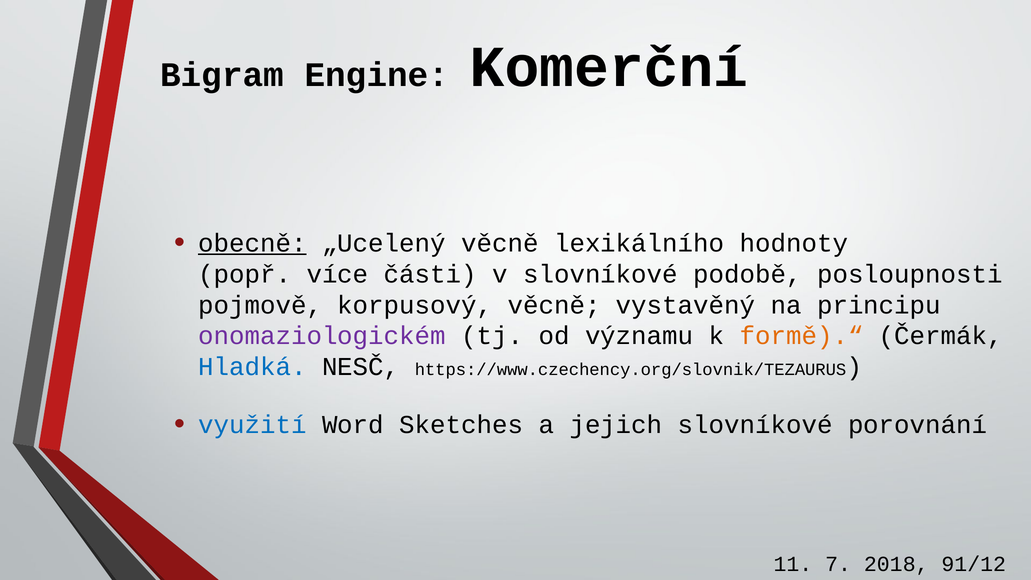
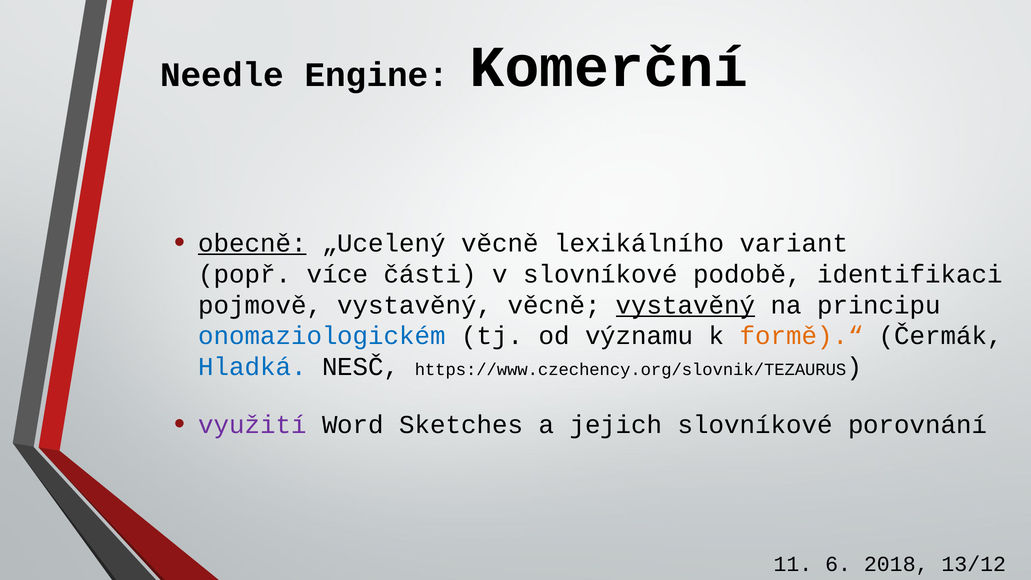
Bigram: Bigram -> Needle
hodnoty: hodnoty -> variant
posloupnosti: posloupnosti -> identifikaci
pojmově korpusový: korpusový -> vystavěný
vystavěný at (686, 305) underline: none -> present
onomaziologickém colour: purple -> blue
využití colour: blue -> purple
7: 7 -> 6
91/12: 91/12 -> 13/12
